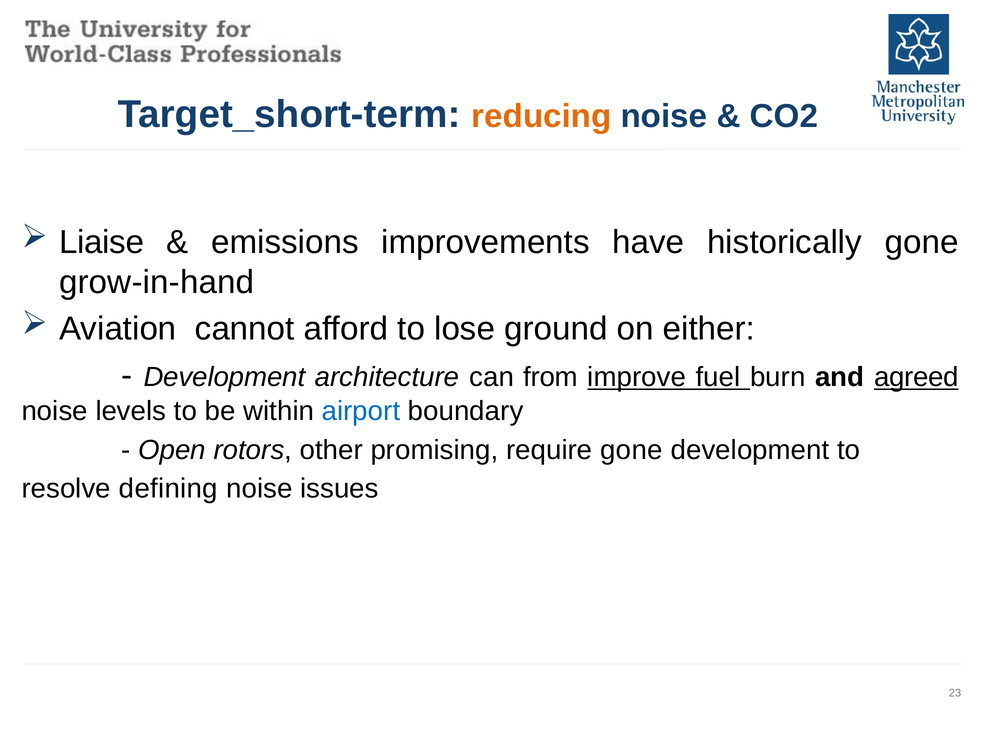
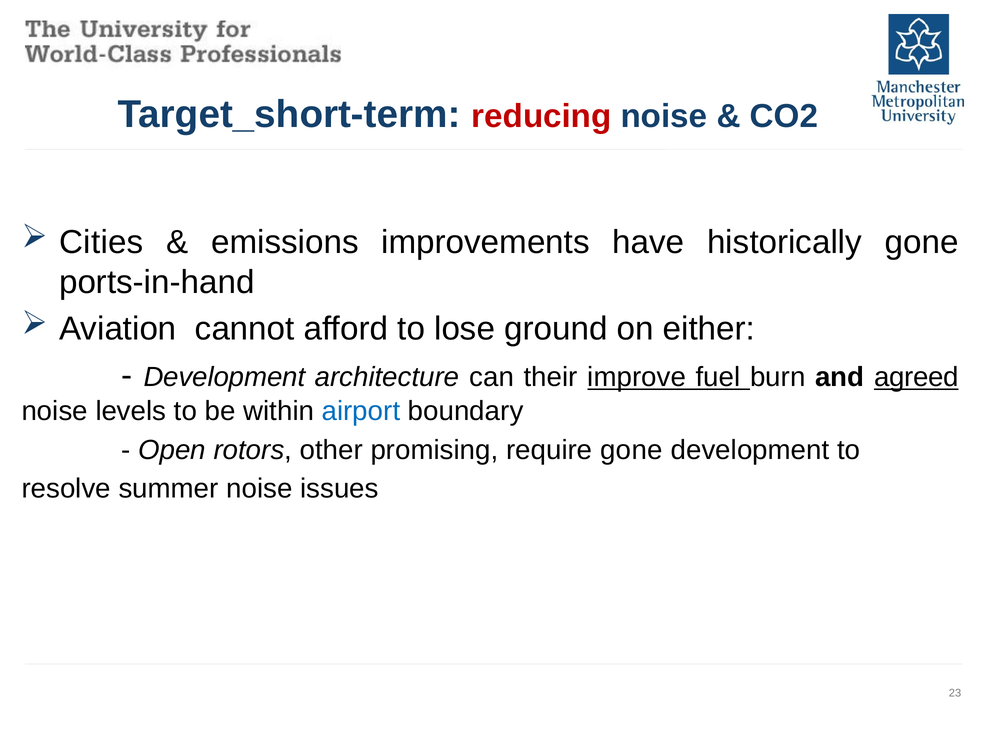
reducing colour: orange -> red
Liaise: Liaise -> Cities
grow-in-hand: grow-in-hand -> ports-in-hand
from: from -> their
defining: defining -> summer
